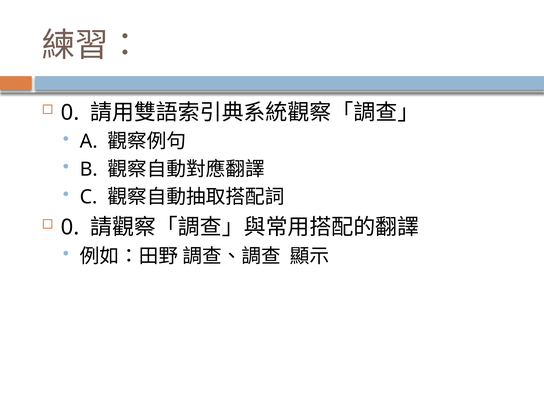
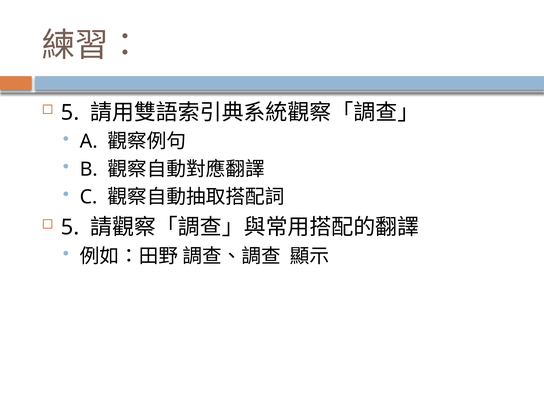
0 at (70, 113): 0 -> 5
0 at (70, 227): 0 -> 5
